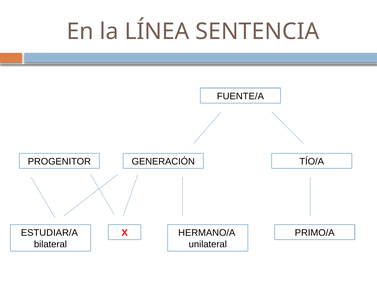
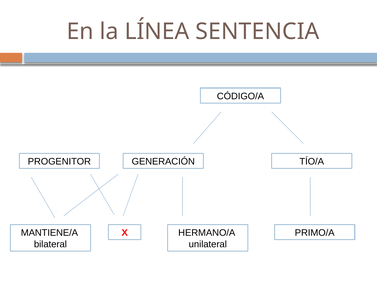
FUENTE/A: FUENTE/A -> CÓDIGO/A
ESTUDIAR/A: ESTUDIAR/A -> MANTIENE/A
